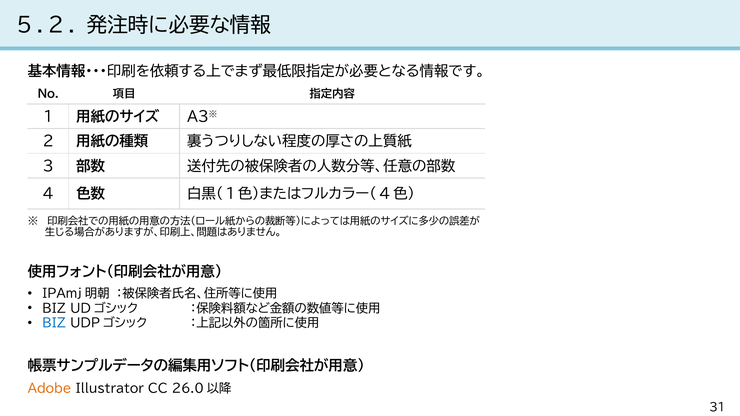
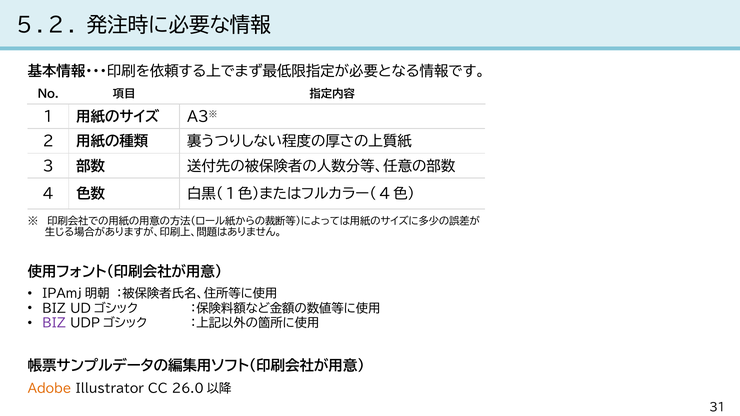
BIZ at (54, 324) colour: blue -> purple
